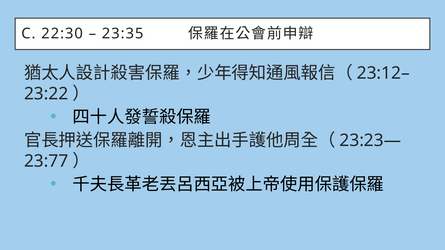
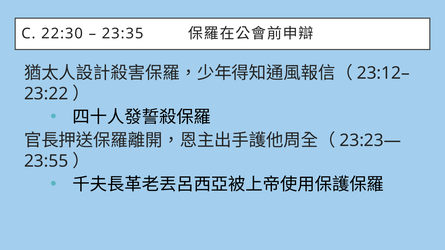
23:77: 23:77 -> 23:55
